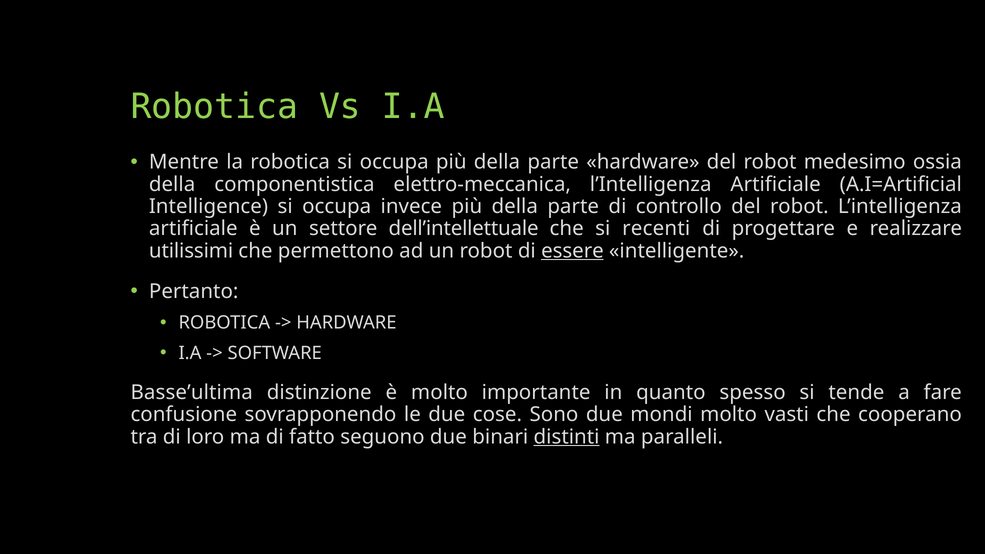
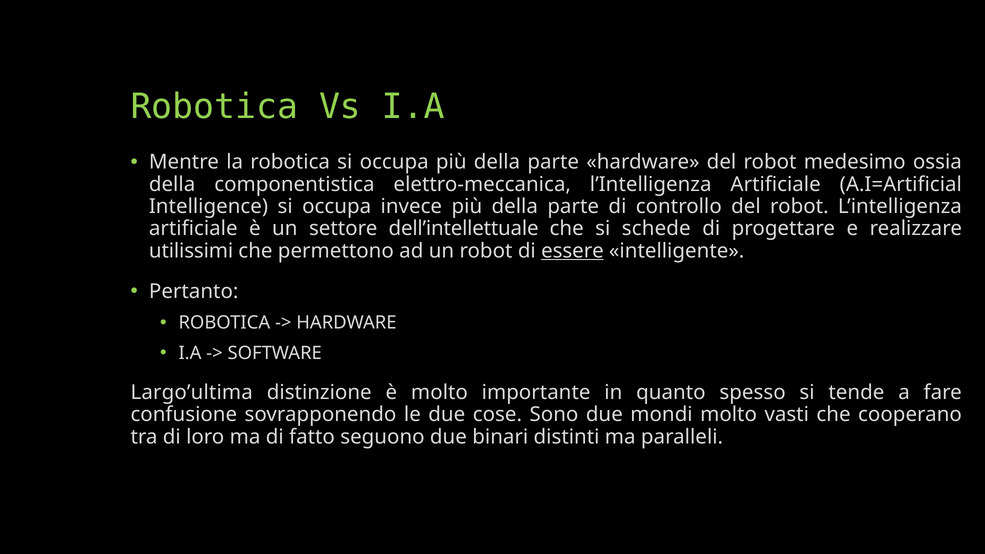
recenti: recenti -> schede
Basse’ultima: Basse’ultima -> Largo’ultima
distinti underline: present -> none
